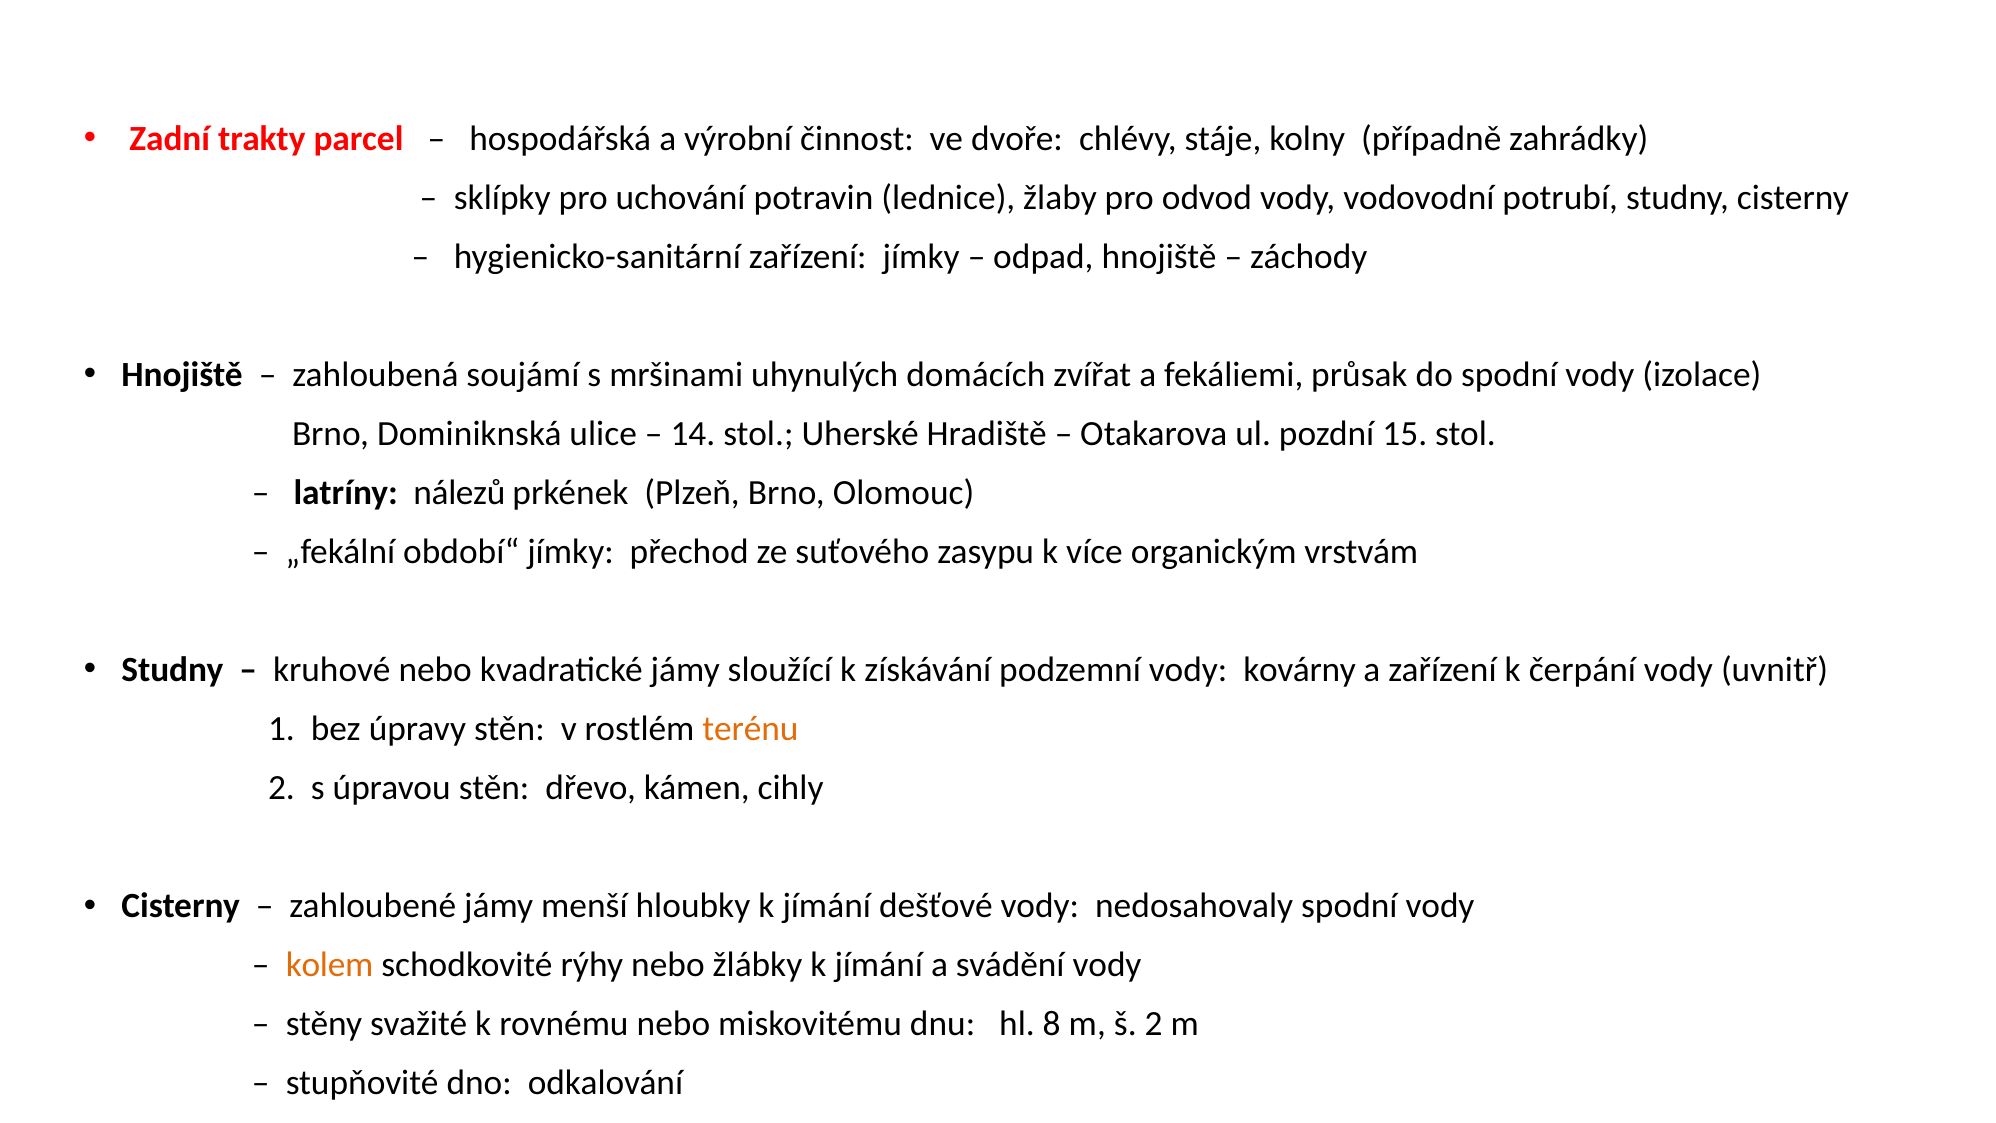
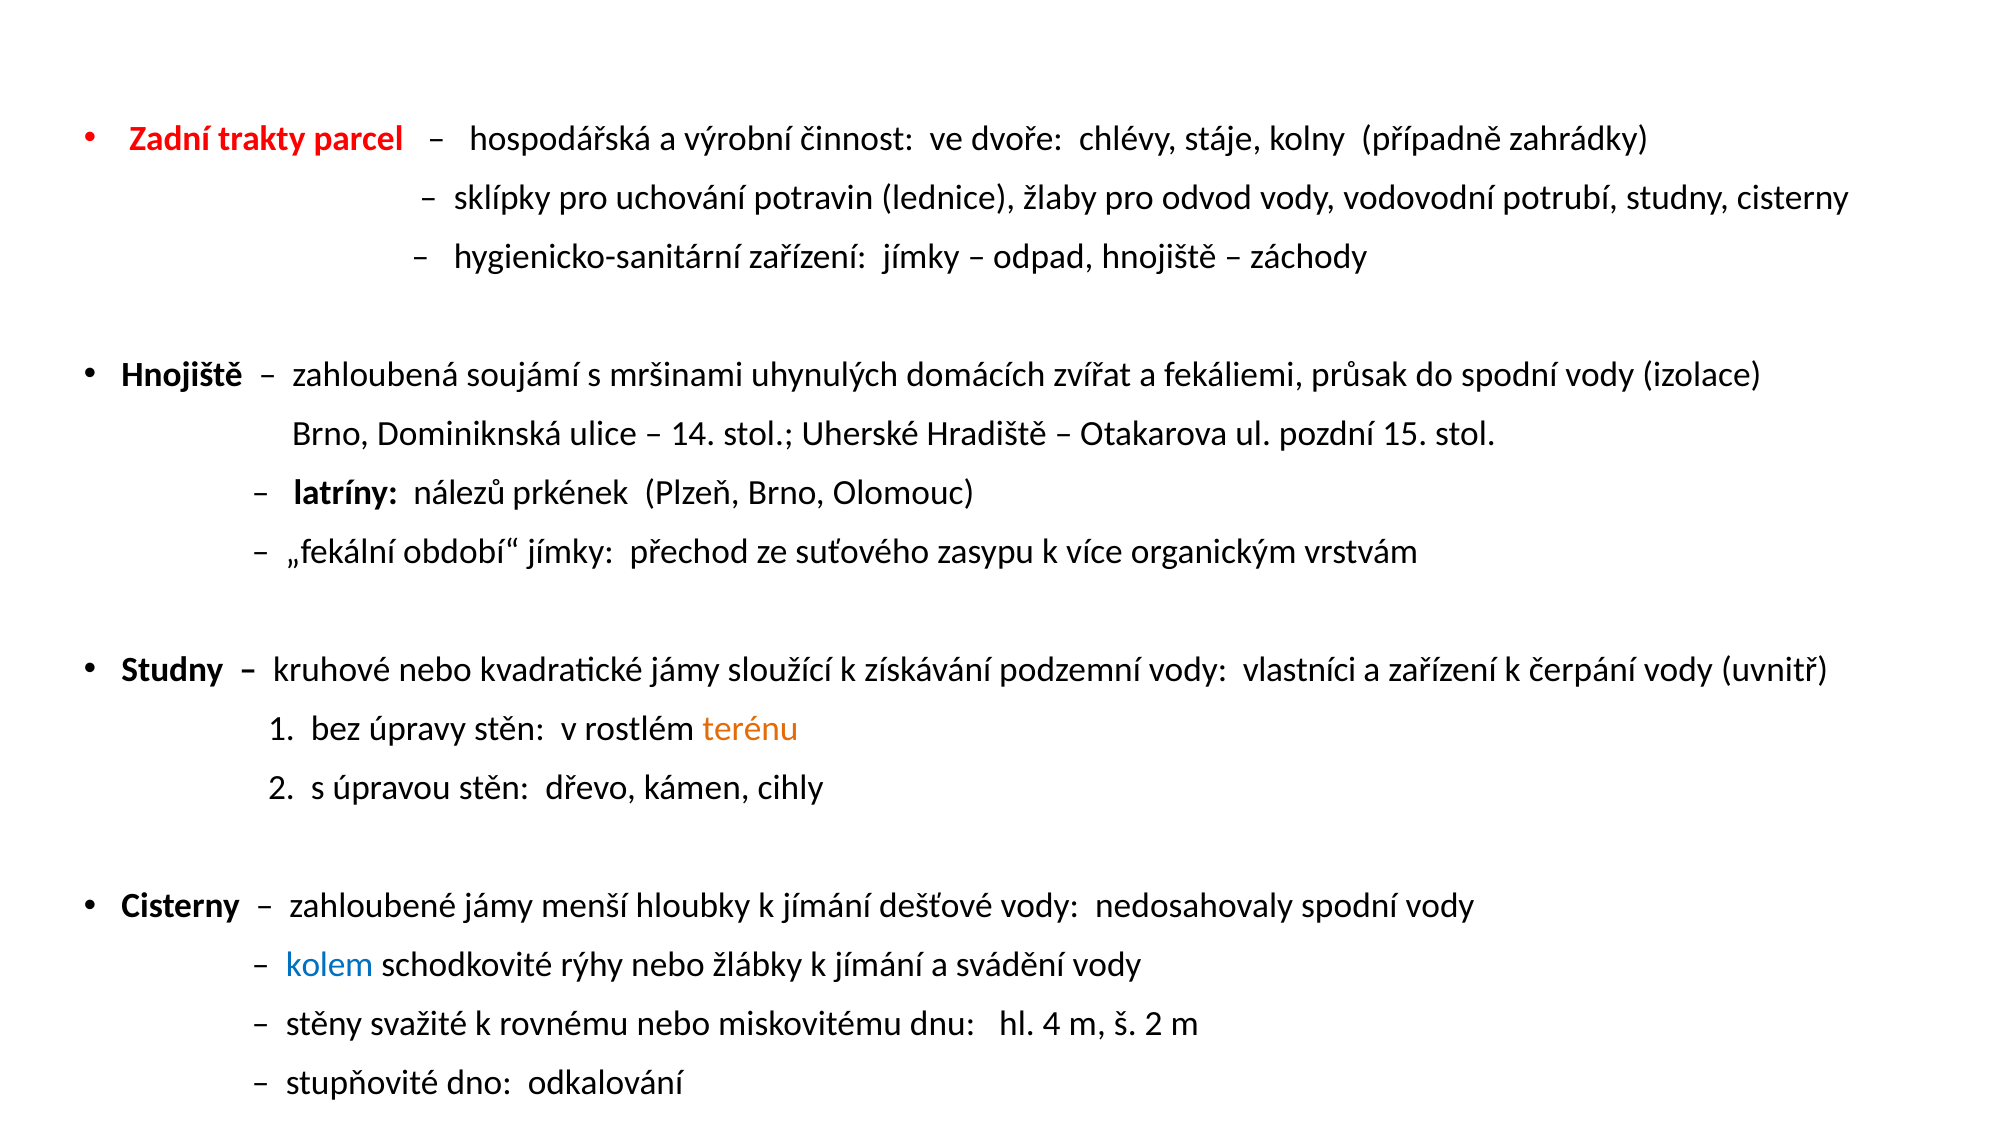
kovárny: kovárny -> vlastníci
kolem colour: orange -> blue
8: 8 -> 4
